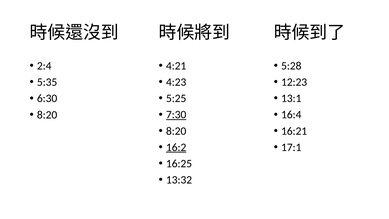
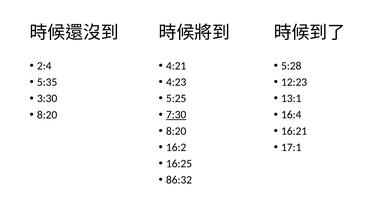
6:30: 6:30 -> 3:30
16:2 underline: present -> none
13:32: 13:32 -> 86:32
